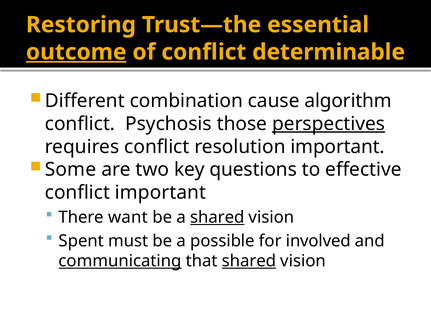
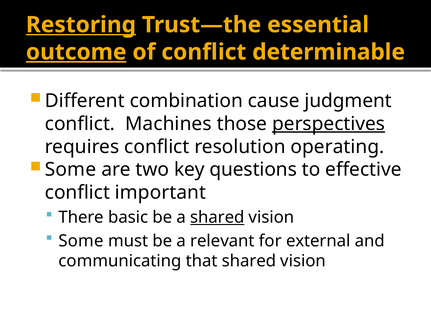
Restoring underline: none -> present
algorithm: algorithm -> judgment
Psychosis: Psychosis -> Machines
resolution important: important -> operating
want: want -> basic
Spent at (81, 241): Spent -> Some
possible: possible -> relevant
involved: involved -> external
communicating underline: present -> none
shared at (249, 261) underline: present -> none
